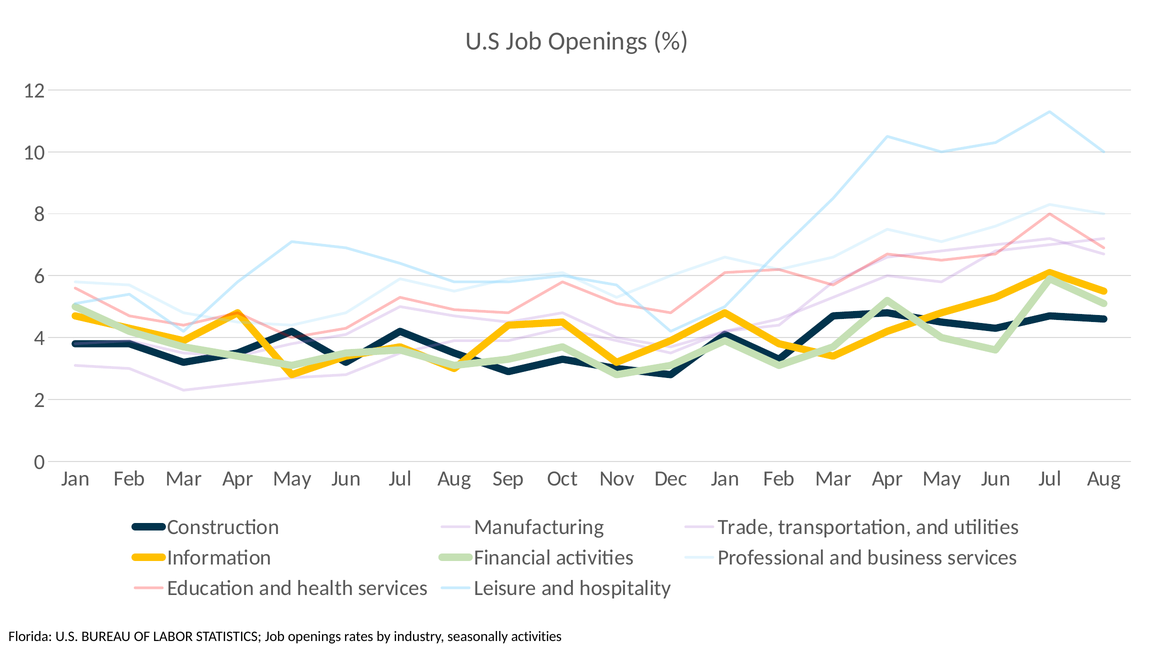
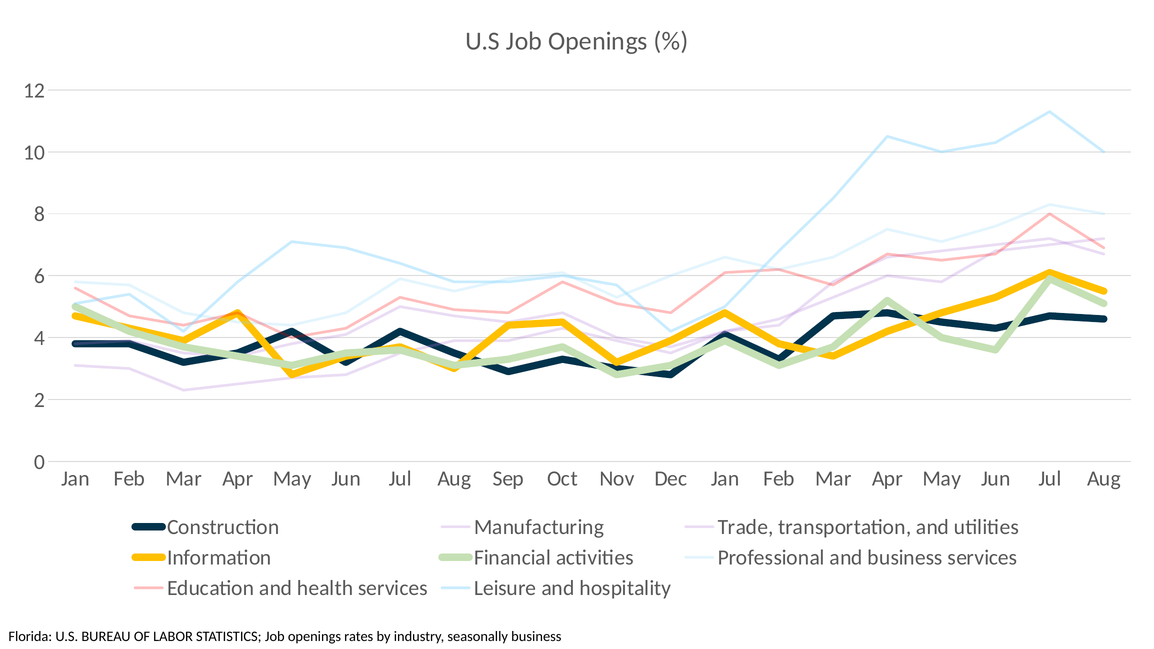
seasonally activities: activities -> business
